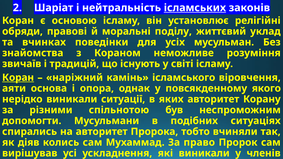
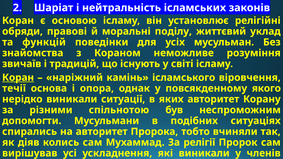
ісламських underline: present -> none
вчинках: вчинках -> функцій
аяти: аяти -> течії
право: право -> релігії
